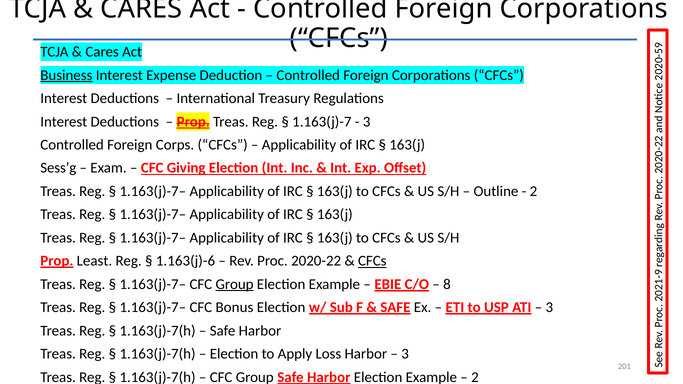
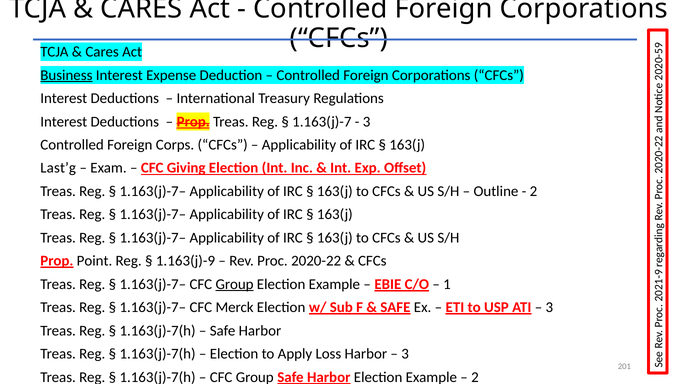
Sess’g: Sess’g -> Last’g
Least: Least -> Point
1.163(j)-6: 1.163(j)-6 -> 1.163(j)-9
CFCs at (372, 261) underline: present -> none
8 at (447, 284): 8 -> 1
Bonus: Bonus -> Merck
